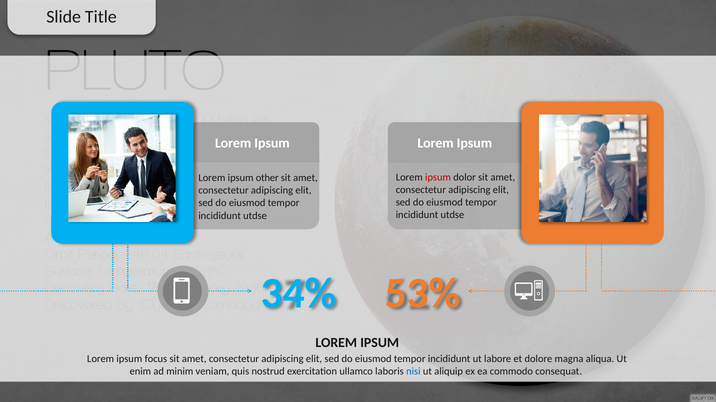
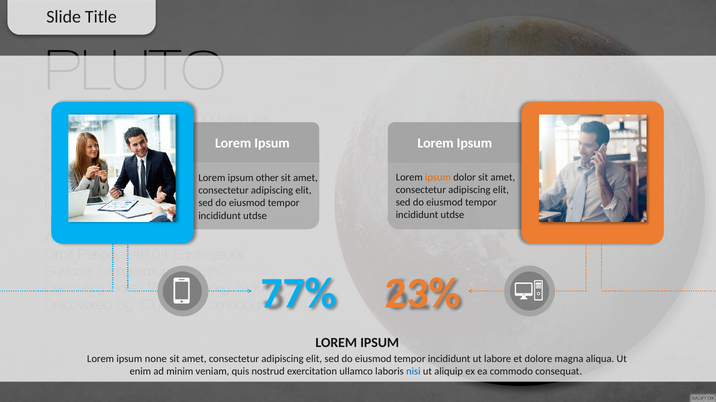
ipsum at (438, 178) colour: red -> orange
34%: 34% -> 77%
53%: 53% -> 23%
focus: focus -> none
